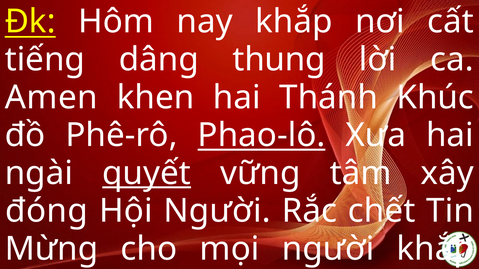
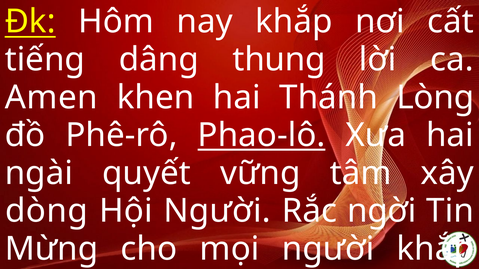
Khúc: Khúc -> Lòng
quyết underline: present -> none
đóng: đóng -> dòng
chết: chết -> ngời
